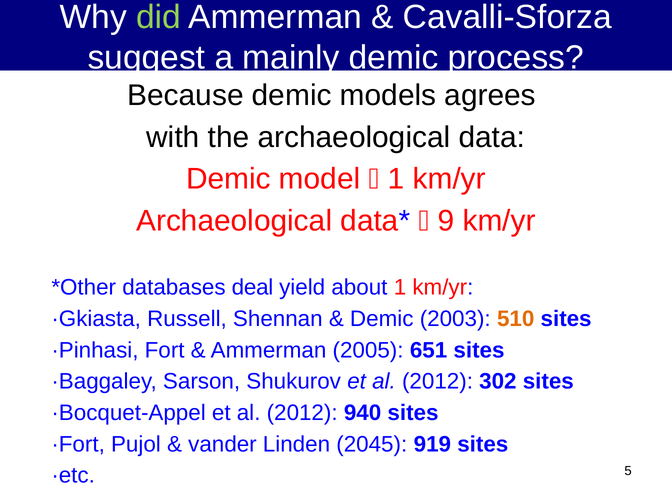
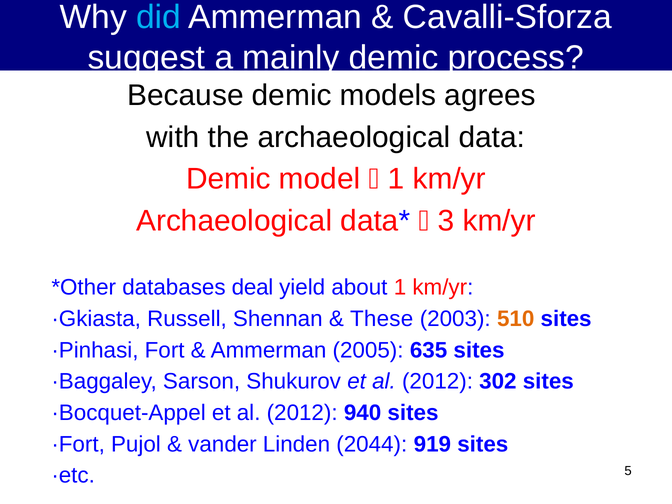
did colour: light green -> light blue
9: 9 -> 3
Demic at (382, 319): Demic -> These
651: 651 -> 635
2045: 2045 -> 2044
